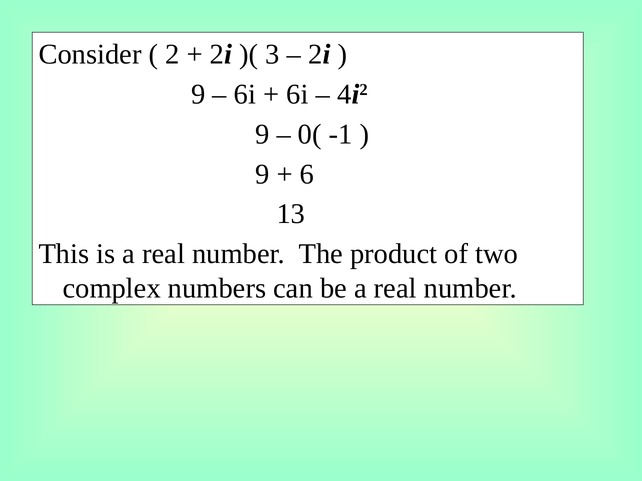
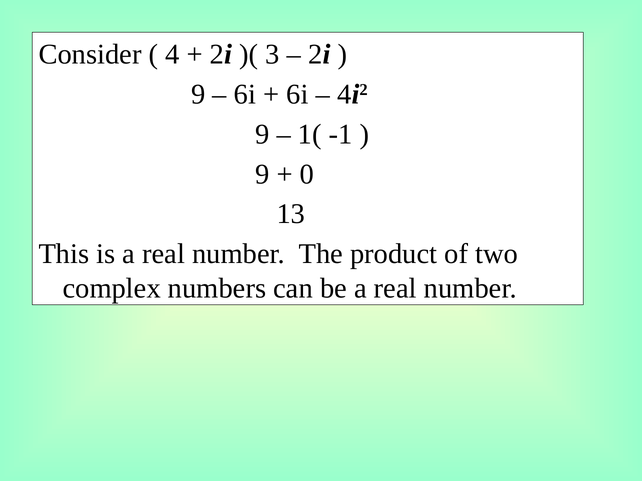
2: 2 -> 4
0(: 0( -> 1(
6: 6 -> 0
